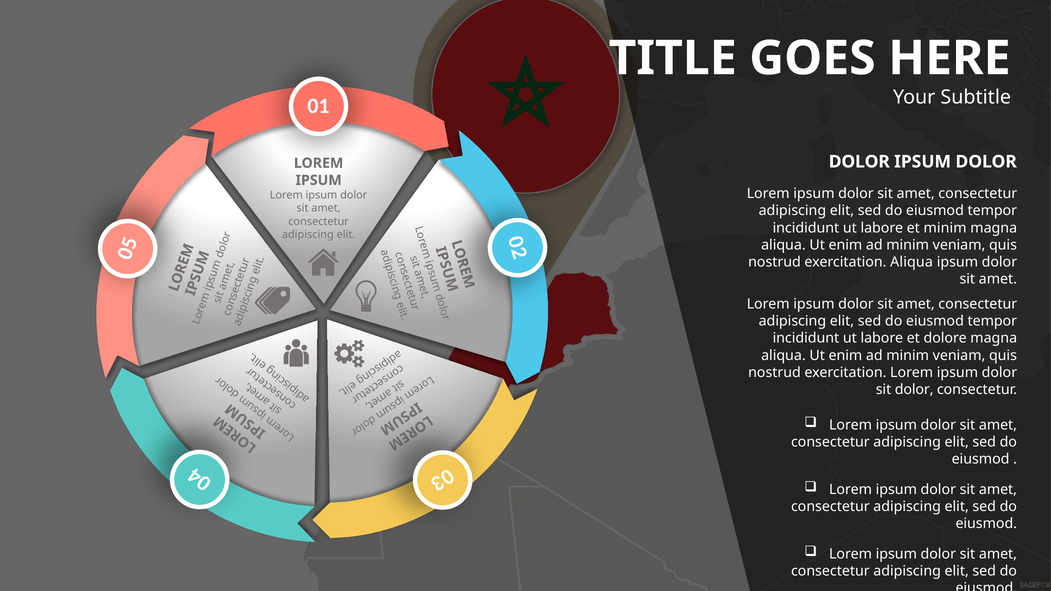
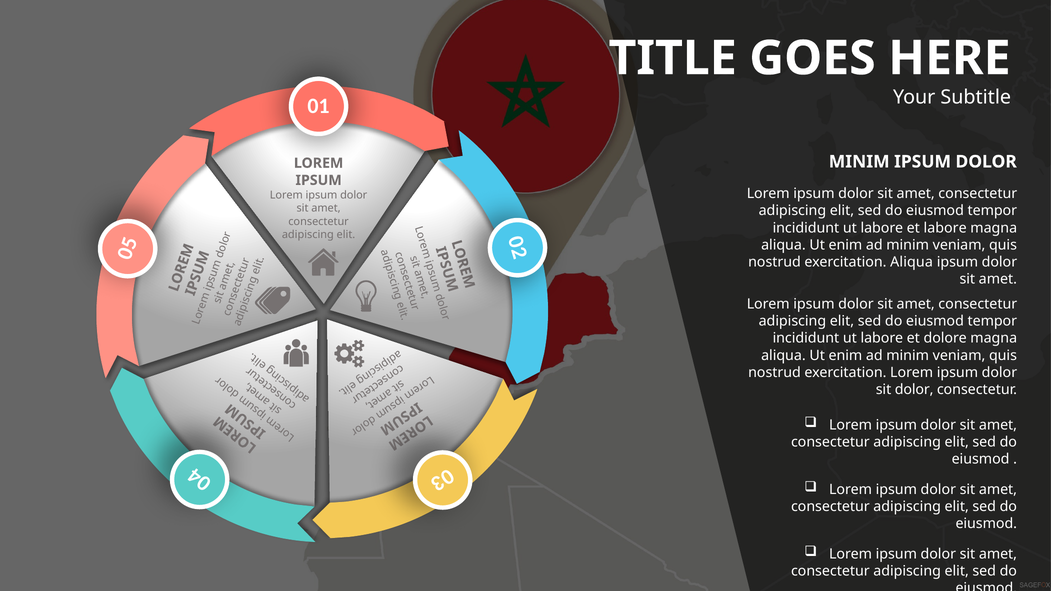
DOLOR at (859, 162): DOLOR -> MINIM
et minim: minim -> labore
